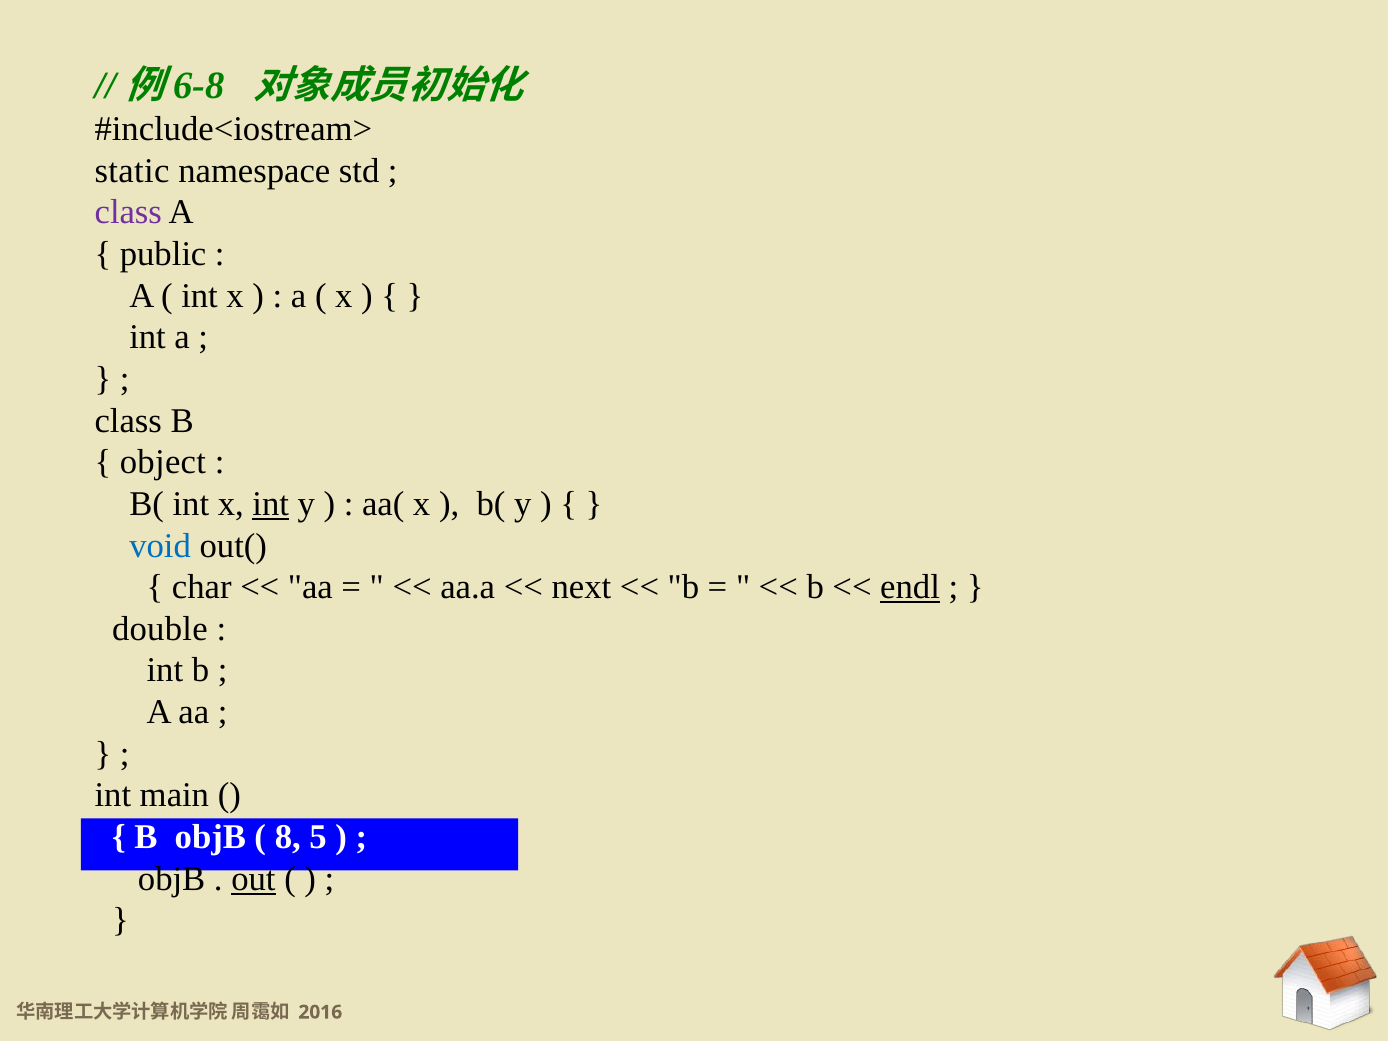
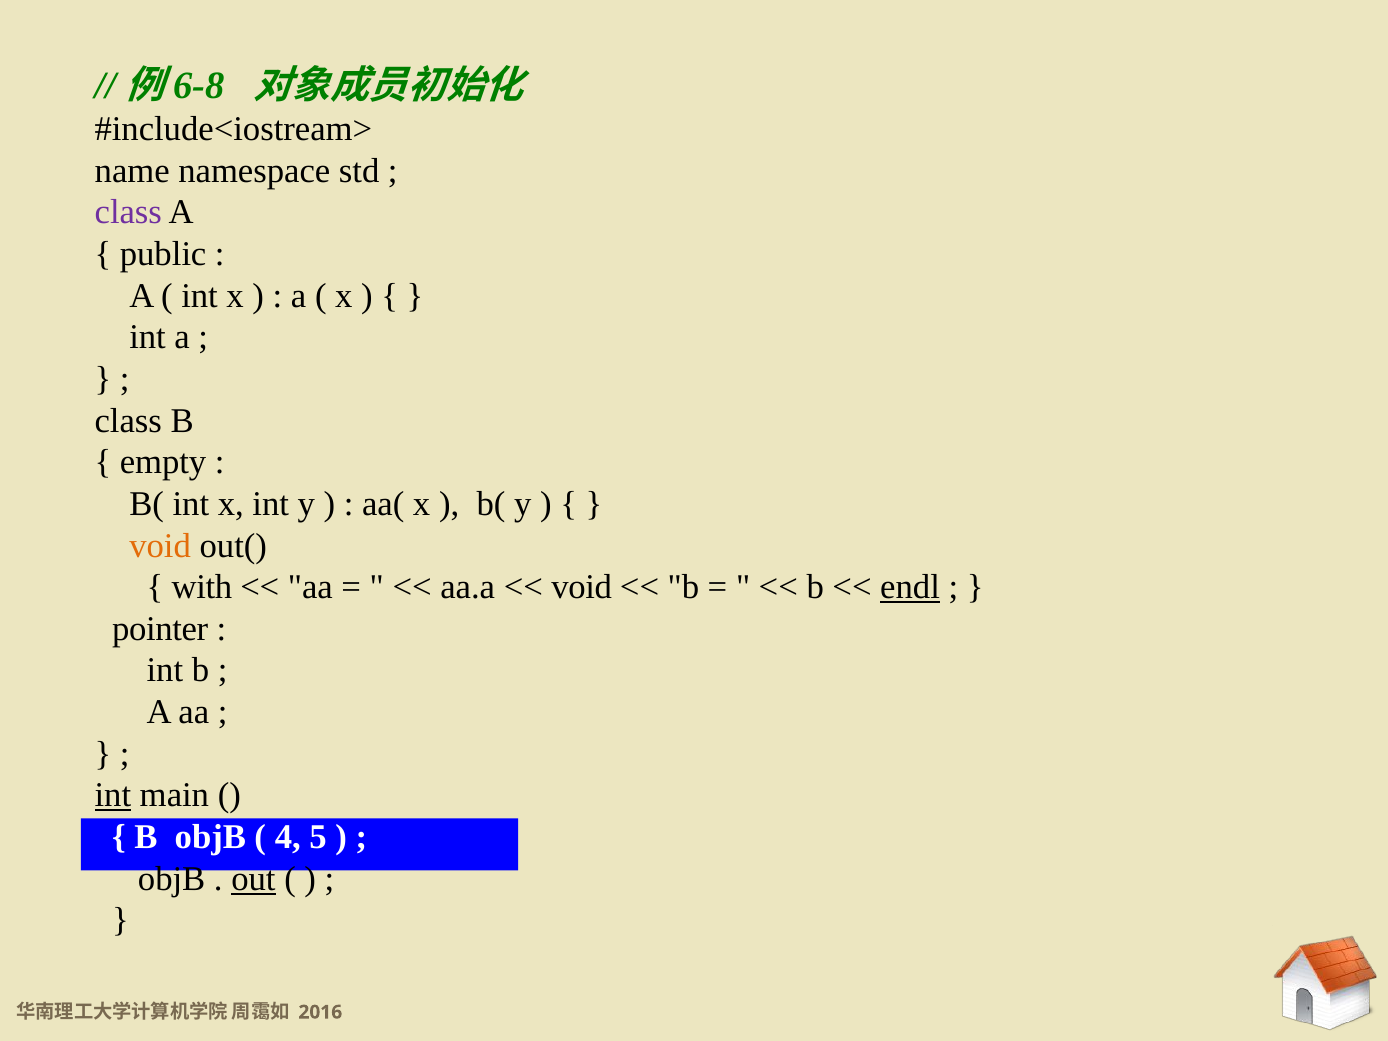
static: static -> name
object: object -> empty
int at (271, 504) underline: present -> none
void at (160, 546) colour: blue -> orange
char: char -> with
next at (581, 587): next -> void
double: double -> pointer
int at (113, 795) underline: none -> present
8: 8 -> 4
